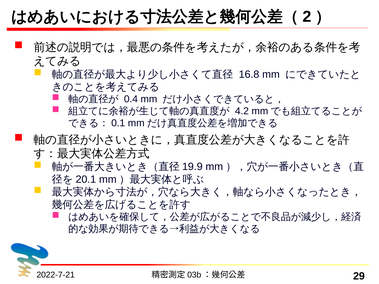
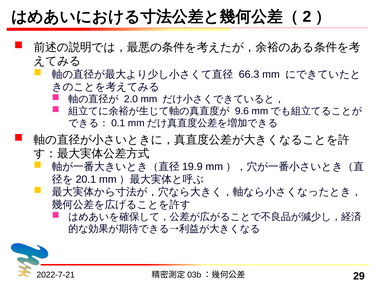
16.8: 16.8 -> 66.3
0.4: 0.4 -> 2.0
4.2: 4.2 -> 9.6
